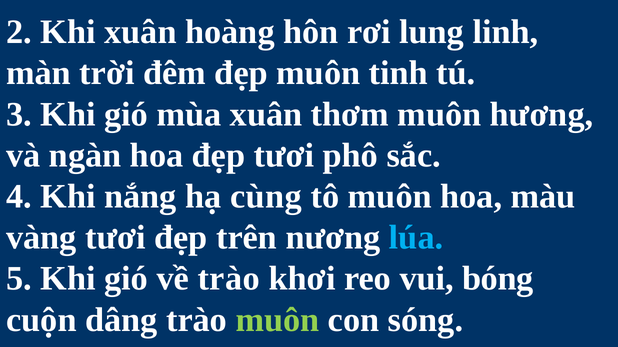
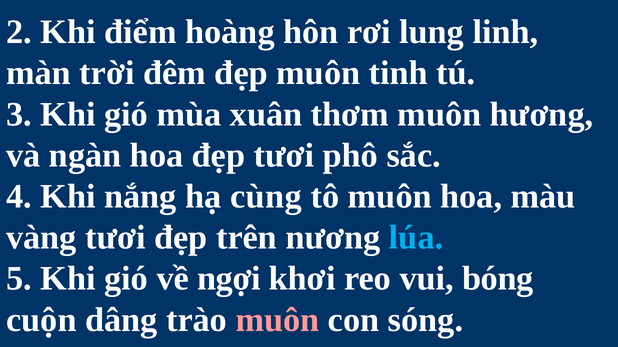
Khi xuân: xuân -> điểm
về trào: trào -> ngợi
muôn at (278, 320) colour: light green -> pink
